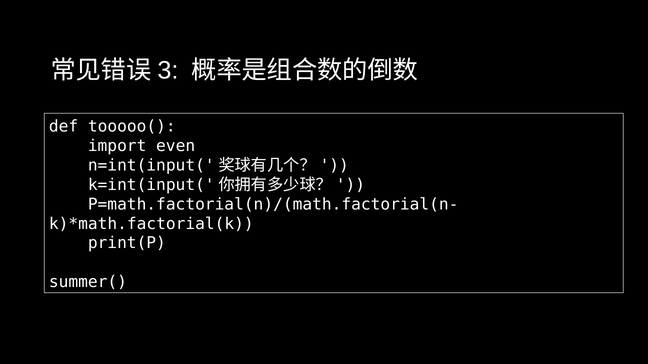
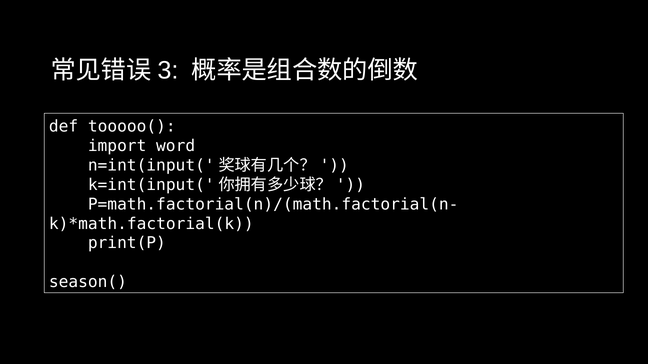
even: even -> word
summer(: summer( -> season(
